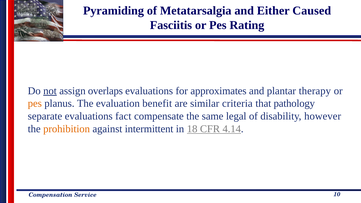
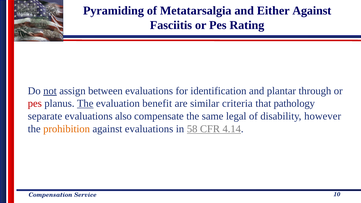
Either Caused: Caused -> Against
overlaps: overlaps -> between
approximates: approximates -> identification
therapy: therapy -> through
pes at (35, 104) colour: orange -> red
The at (85, 104) underline: none -> present
fact: fact -> also
against intermittent: intermittent -> evaluations
18: 18 -> 58
